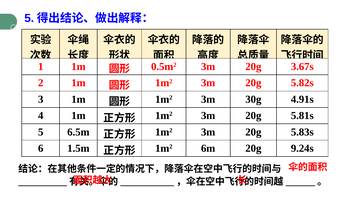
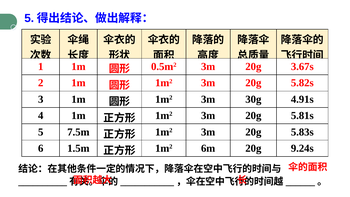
6.5m: 6.5m -> 7.5m
